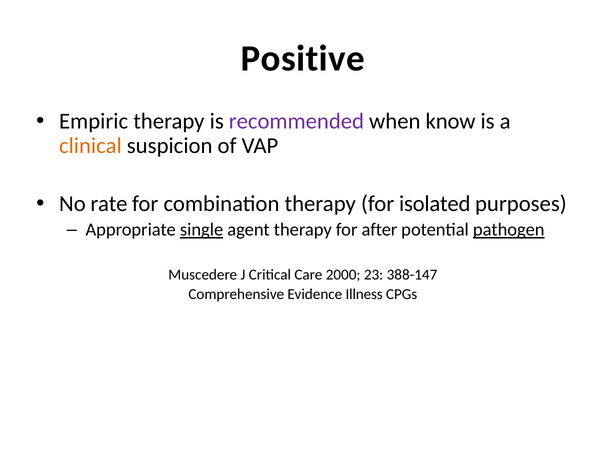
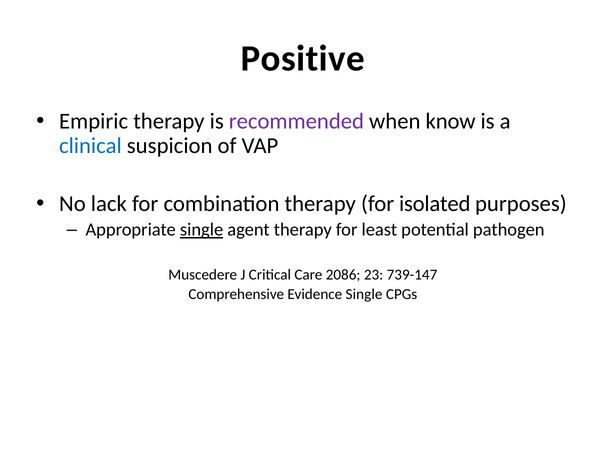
clinical colour: orange -> blue
rate: rate -> lack
after: after -> least
pathogen underline: present -> none
2000: 2000 -> 2086
388-147: 388-147 -> 739-147
Evidence Illness: Illness -> Single
